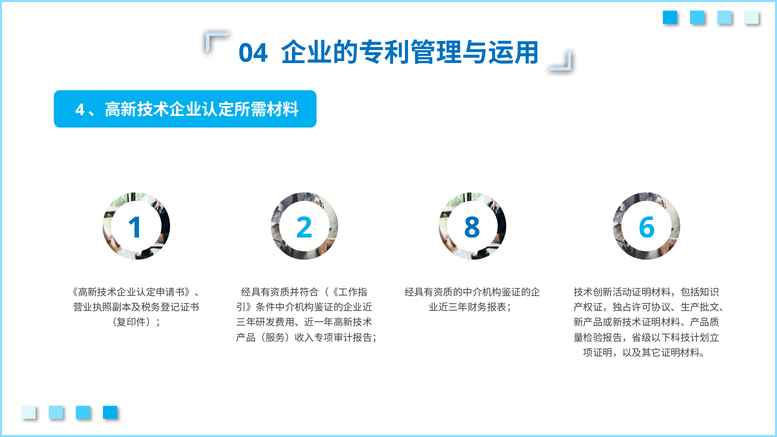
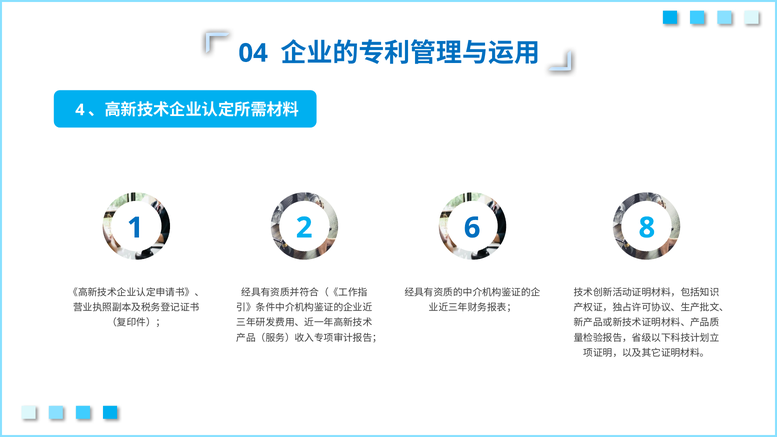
8: 8 -> 6
6: 6 -> 8
